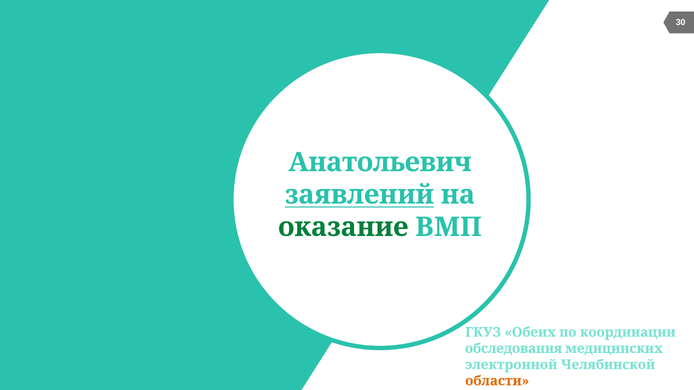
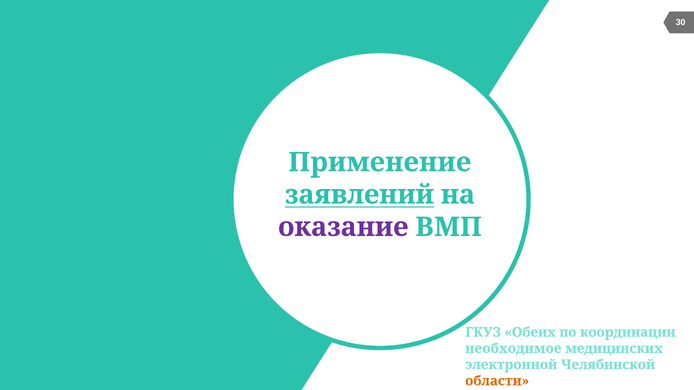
Анатольевич: Анатольевич -> Применение
оказание colour: green -> purple
обследования: обследования -> необходимое
